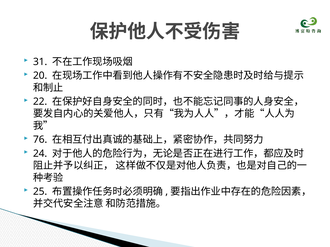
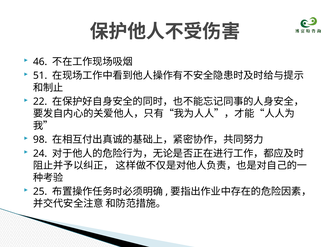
31: 31 -> 46
20: 20 -> 51
76: 76 -> 98
